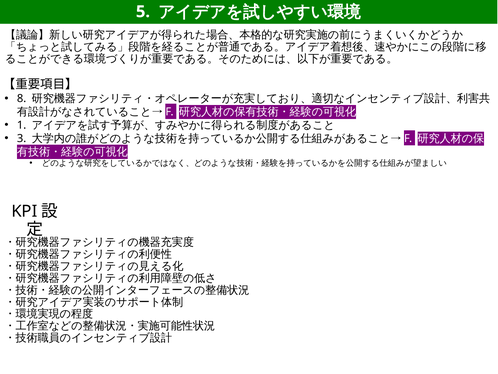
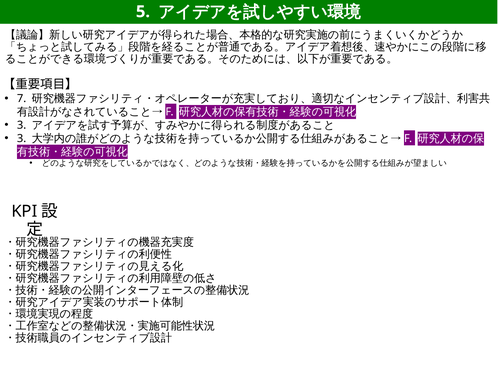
8: 8 -> 7
1 at (22, 125): 1 -> 3
